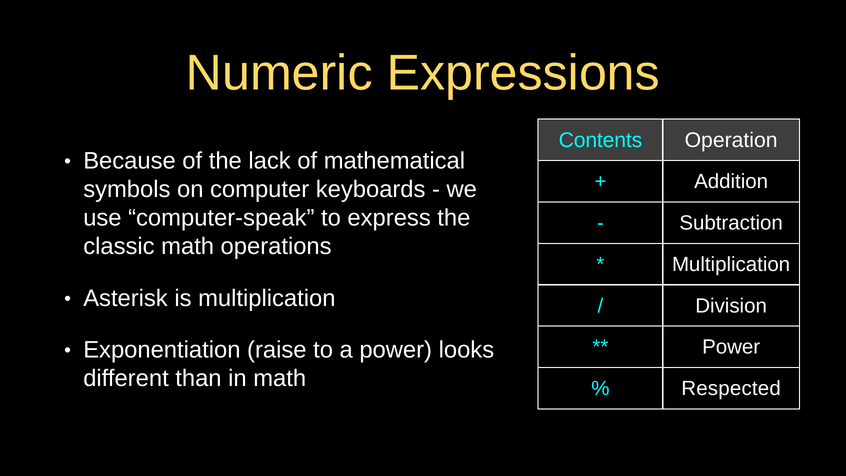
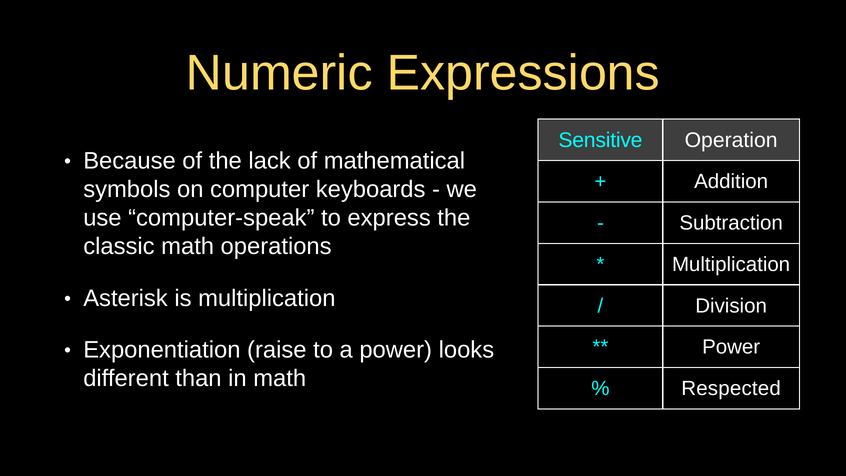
Contents: Contents -> Sensitive
